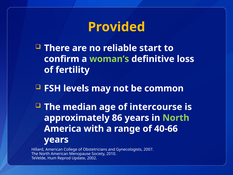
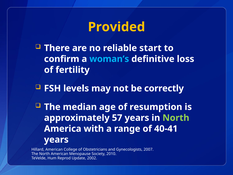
woman’s colour: light green -> light blue
common: common -> correctly
intercourse: intercourse -> resumption
86: 86 -> 57
40-66: 40-66 -> 40-41
